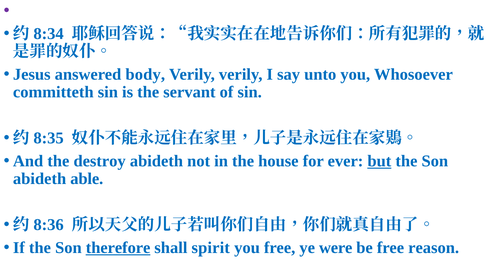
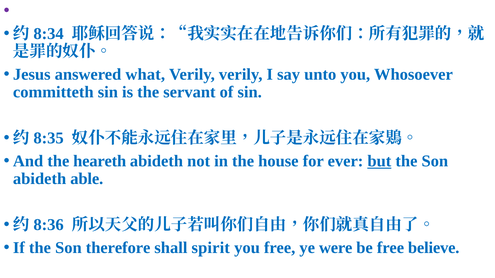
body: body -> what
destroy: destroy -> heareth
therefore underline: present -> none
reason: reason -> believe
